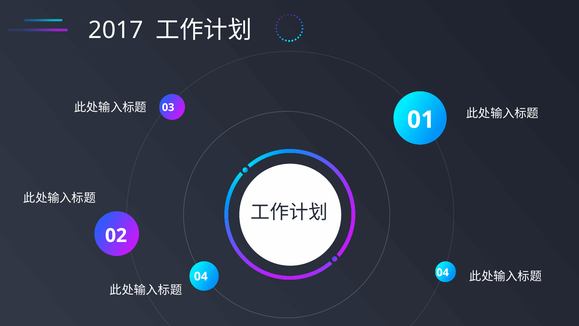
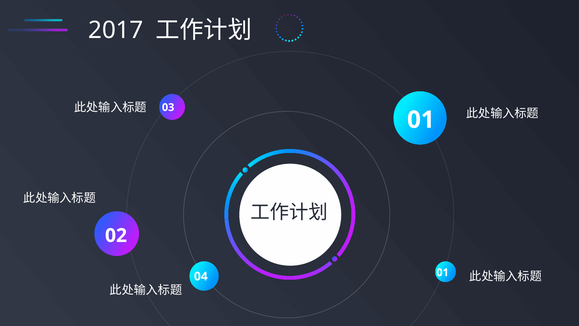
04 04: 04 -> 01
